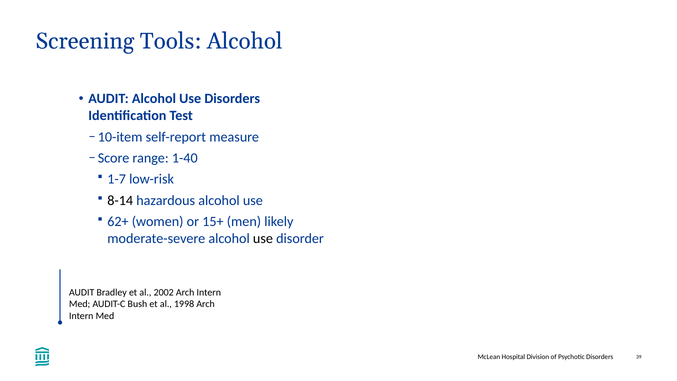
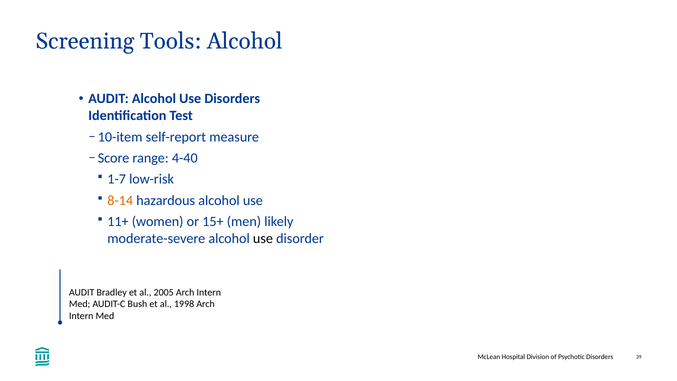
1-40: 1-40 -> 4-40
8-14 colour: black -> orange
62+: 62+ -> 11+
2002: 2002 -> 2005
